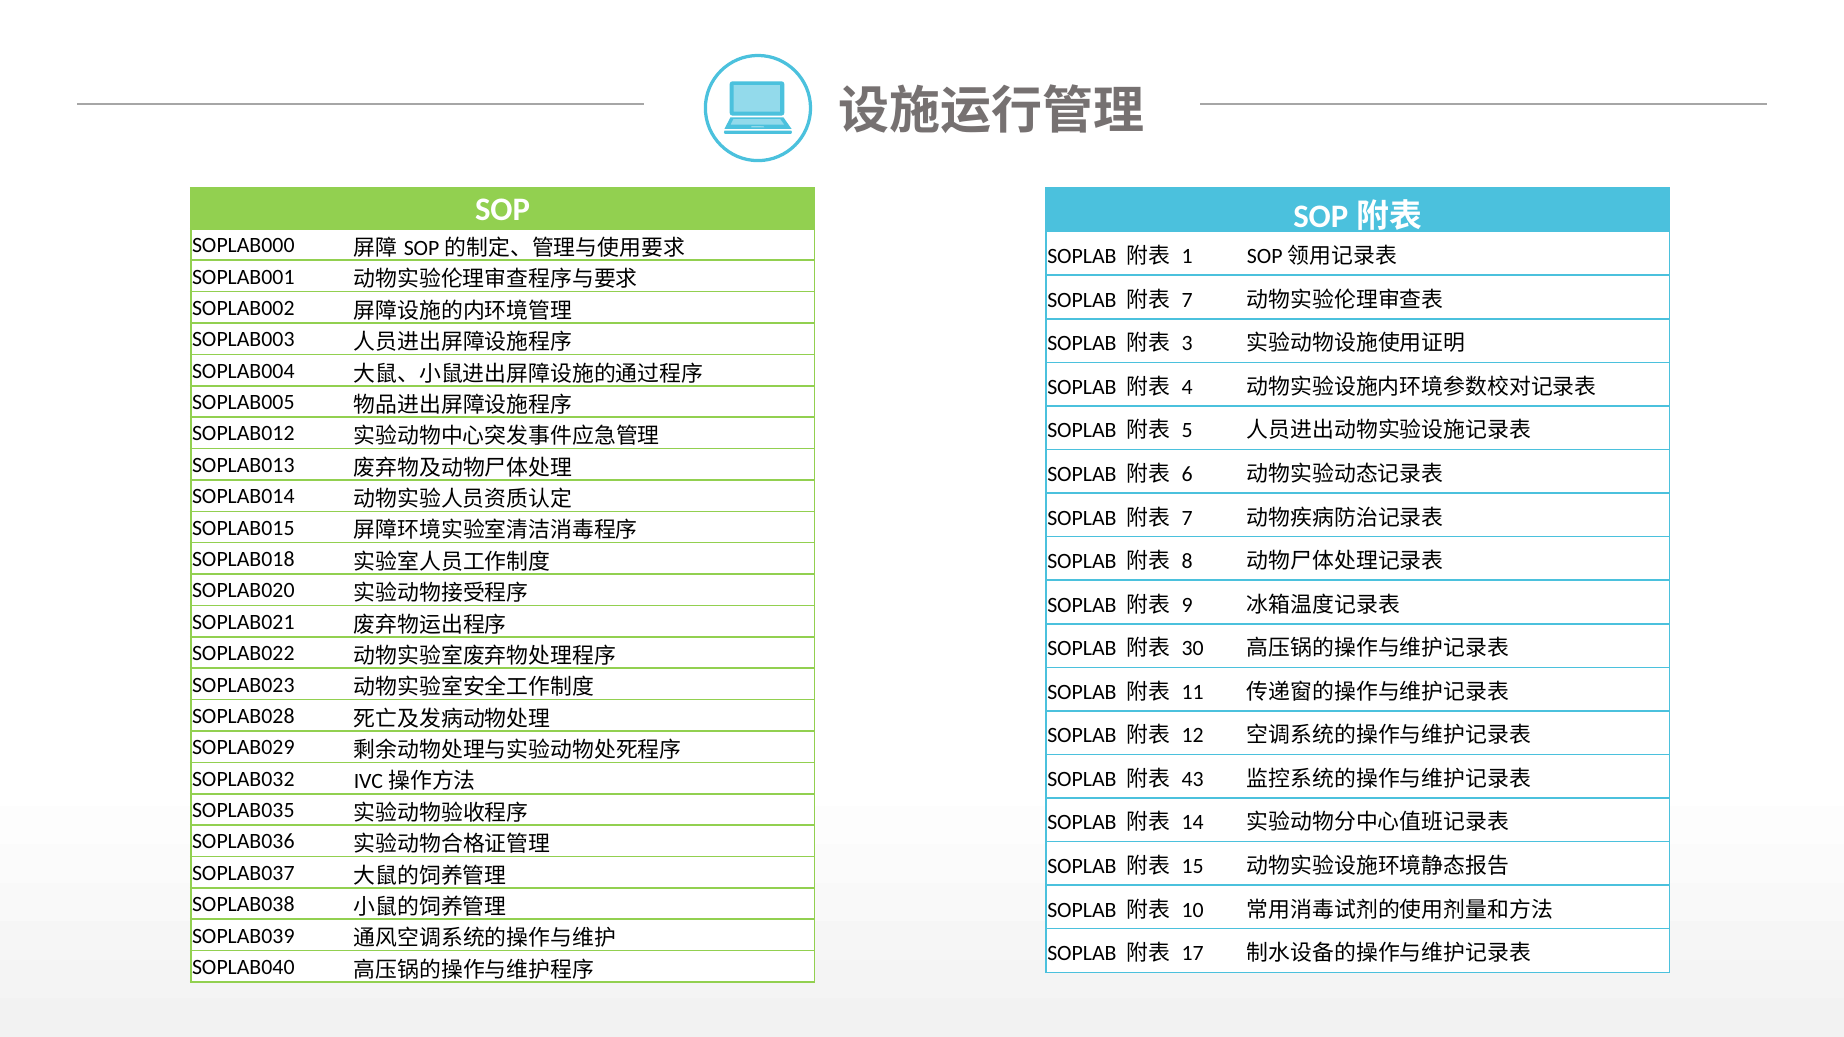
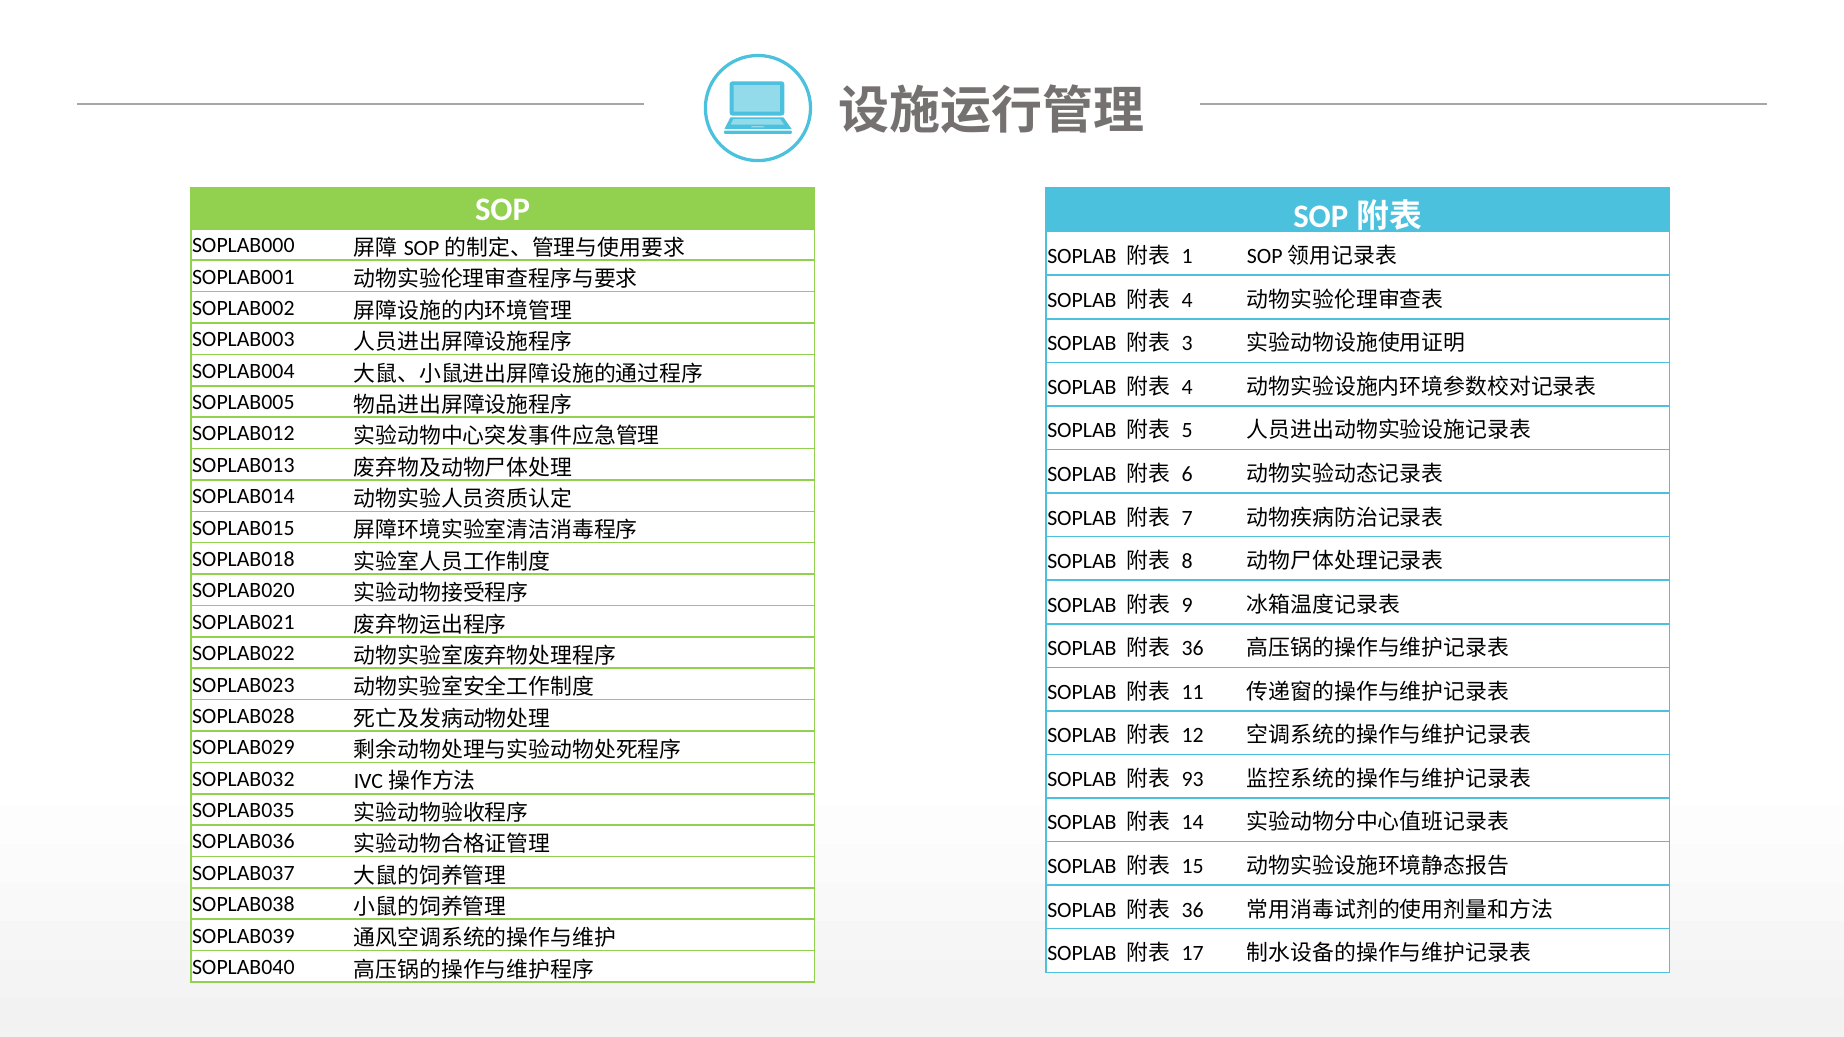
7 at (1187, 300): 7 -> 4
30 at (1193, 649): 30 -> 36
43: 43 -> 93
10 at (1193, 910): 10 -> 36
